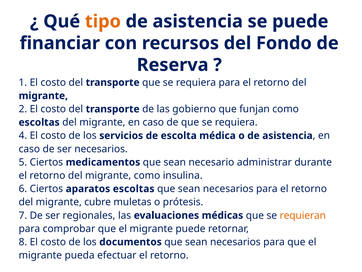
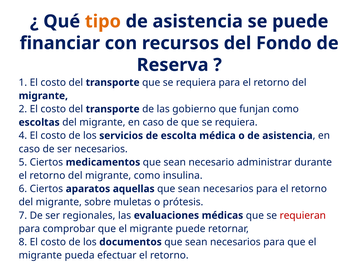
aparatos escoltas: escoltas -> aquellas
cubre: cubre -> sobre
requieran colour: orange -> red
